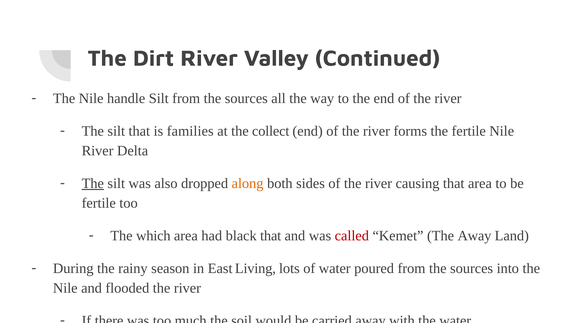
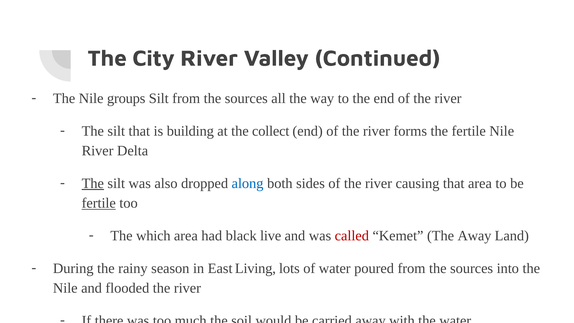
Dirt: Dirt -> City
handle: handle -> groups
families: families -> building
along colour: orange -> blue
fertile at (99, 203) underline: none -> present
black that: that -> live
